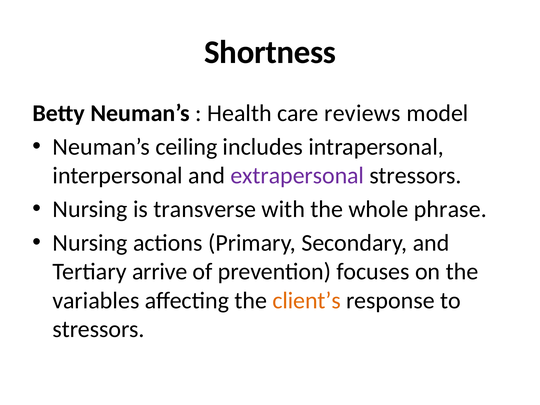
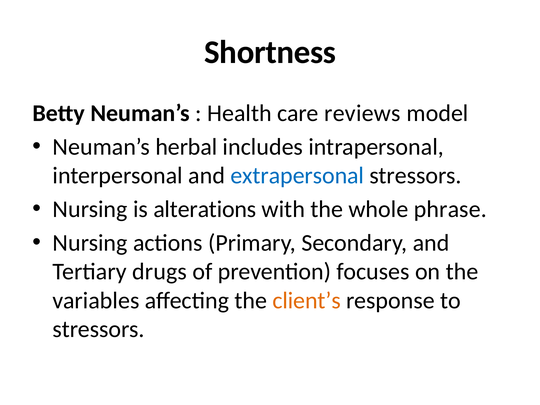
ceiling: ceiling -> herbal
extrapersonal colour: purple -> blue
transverse: transverse -> alterations
arrive: arrive -> drugs
